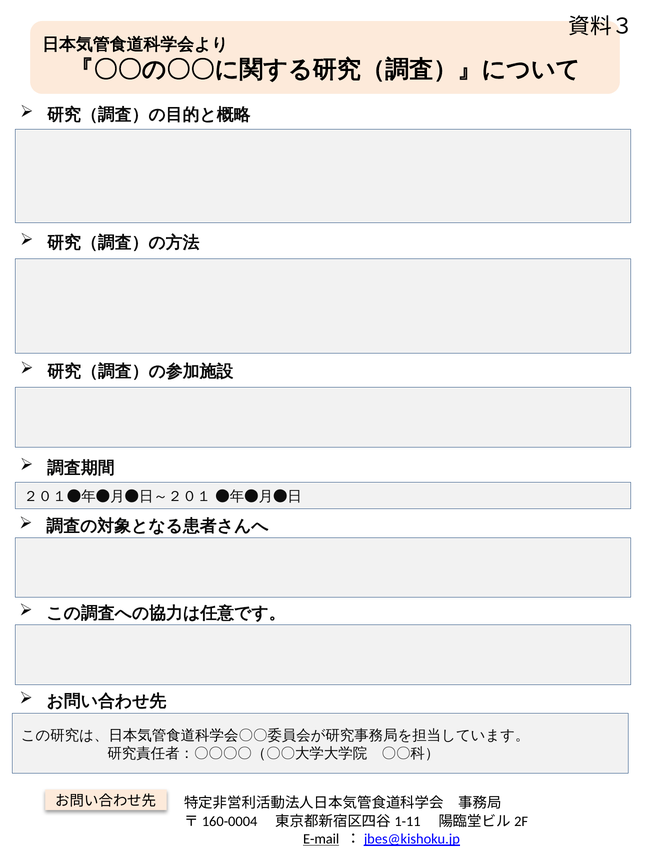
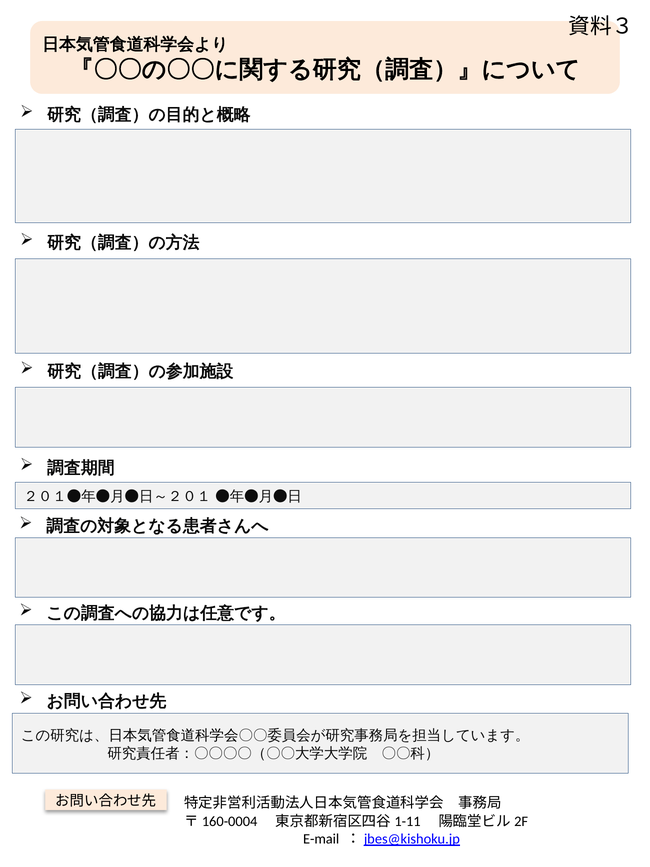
E-mail underline: present -> none
